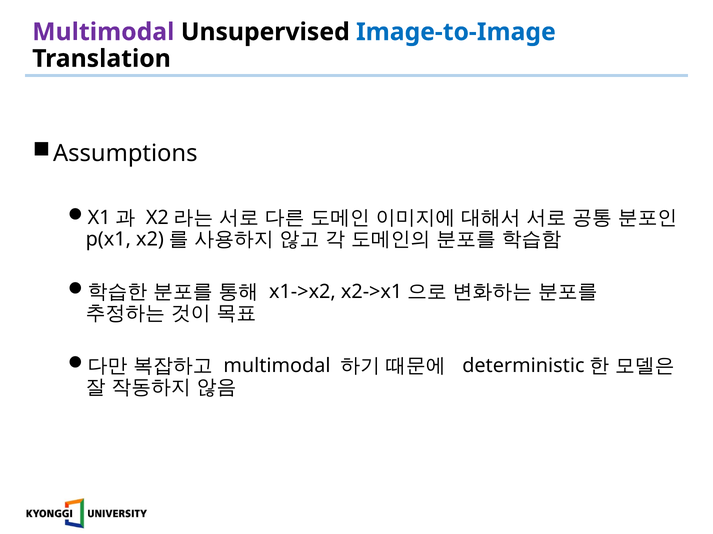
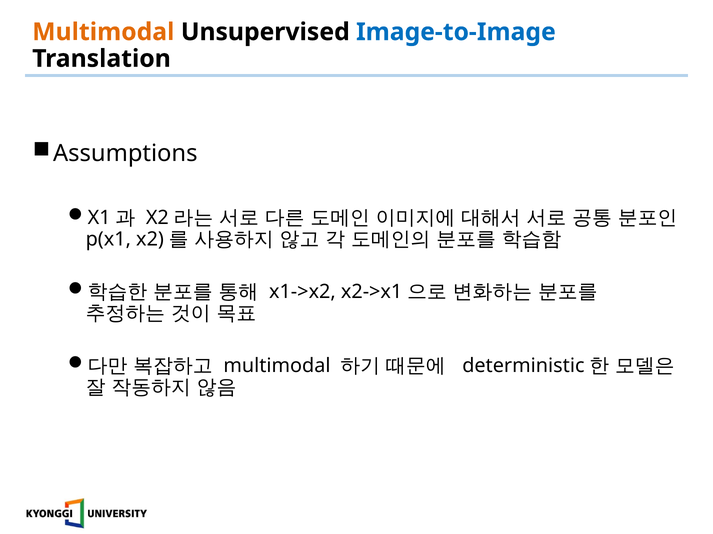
Multimodal at (103, 32) colour: purple -> orange
